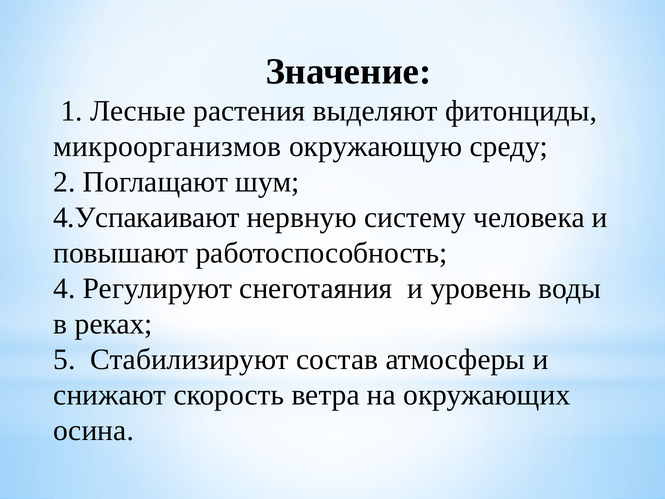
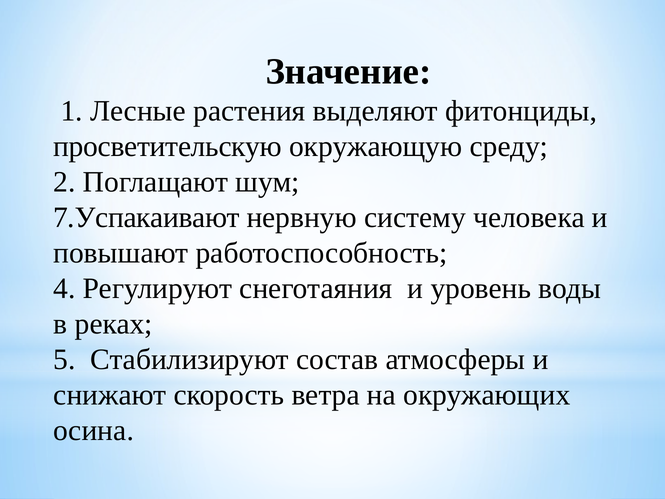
микроорганизмов: микроорганизмов -> просветительскую
4.Успакаивают: 4.Успакаивают -> 7.Успакаивают
